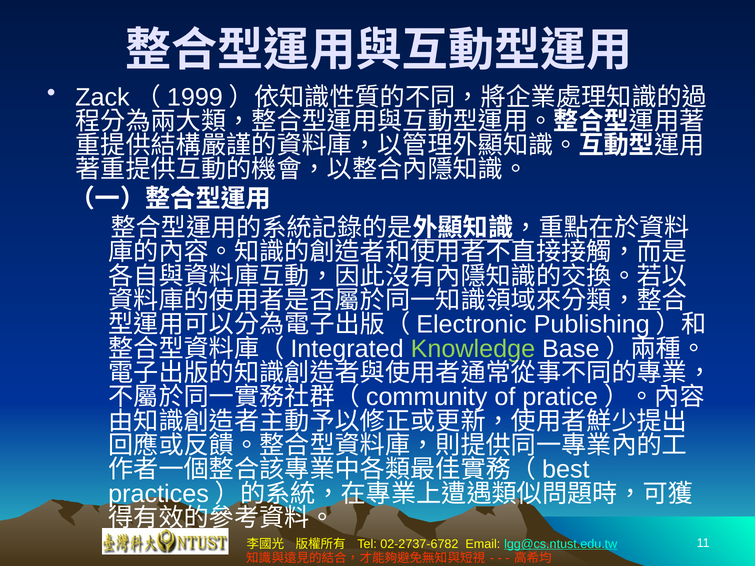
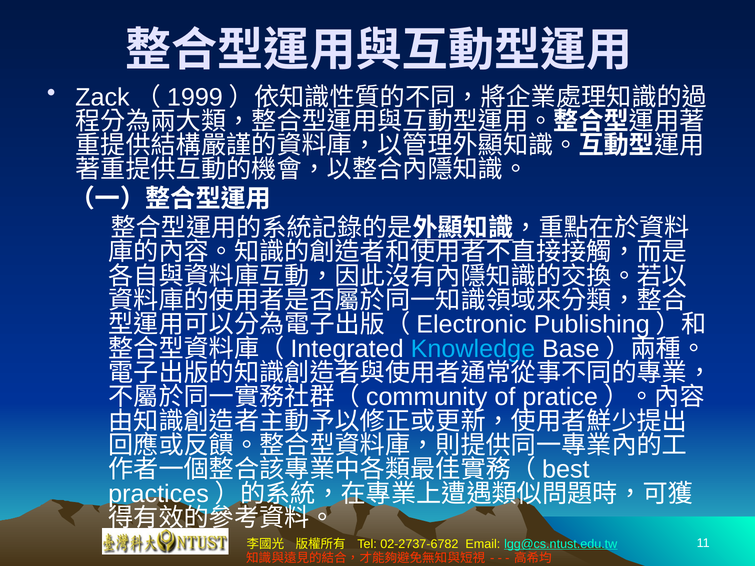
Knowledge colour: light green -> light blue
